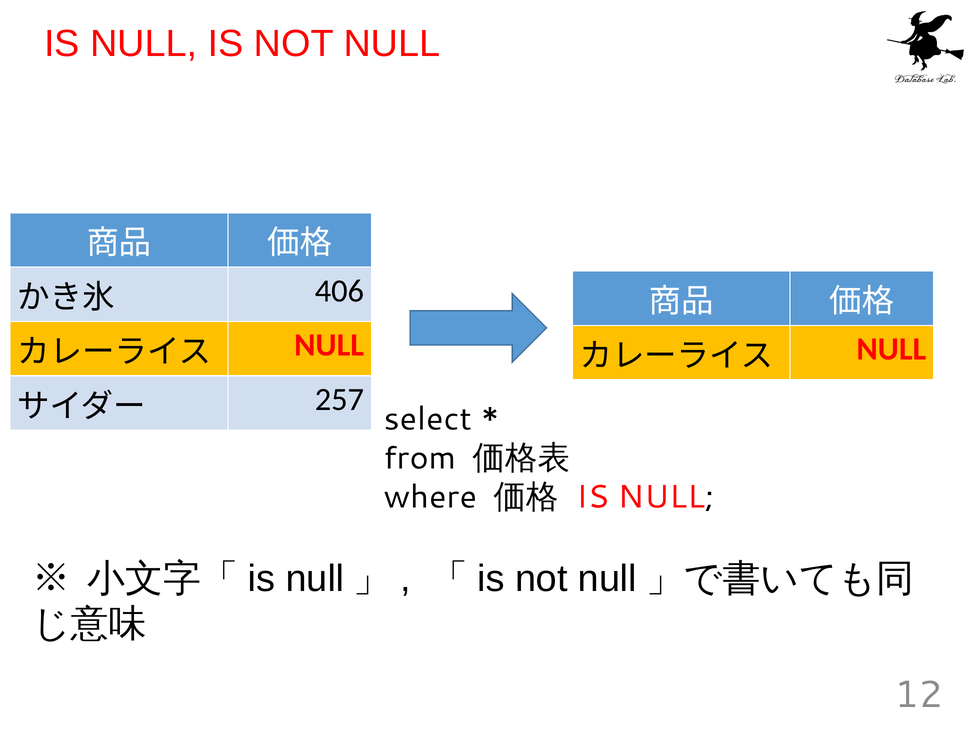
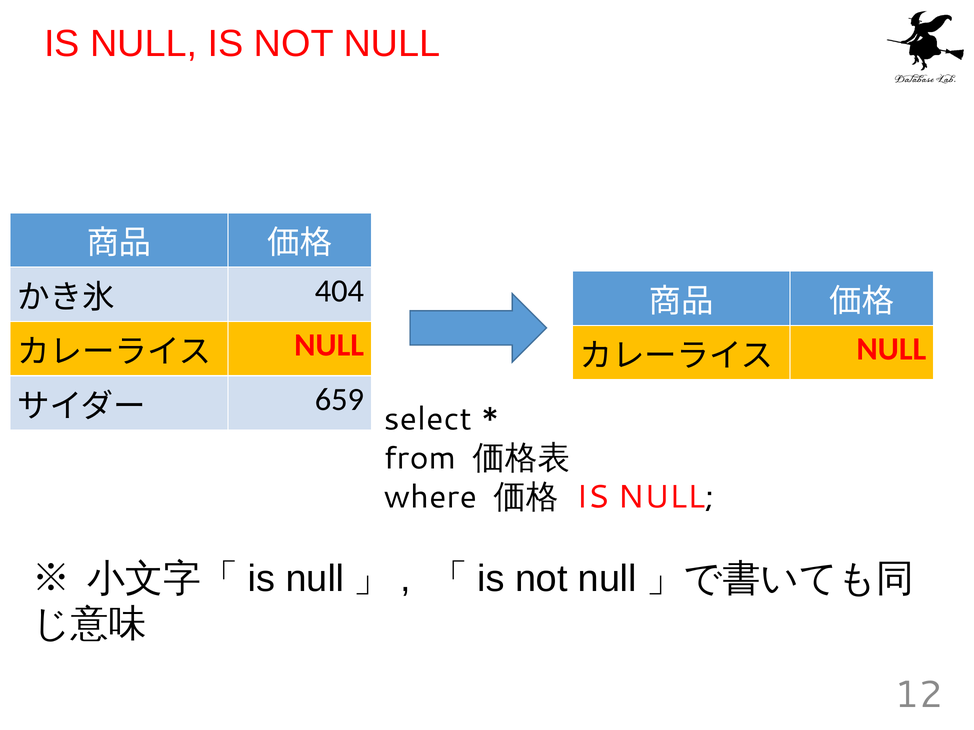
406: 406 -> 404
257: 257 -> 659
